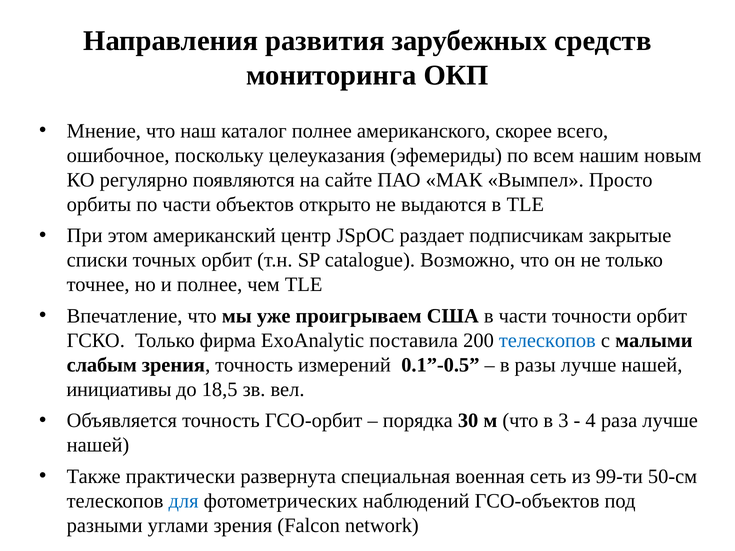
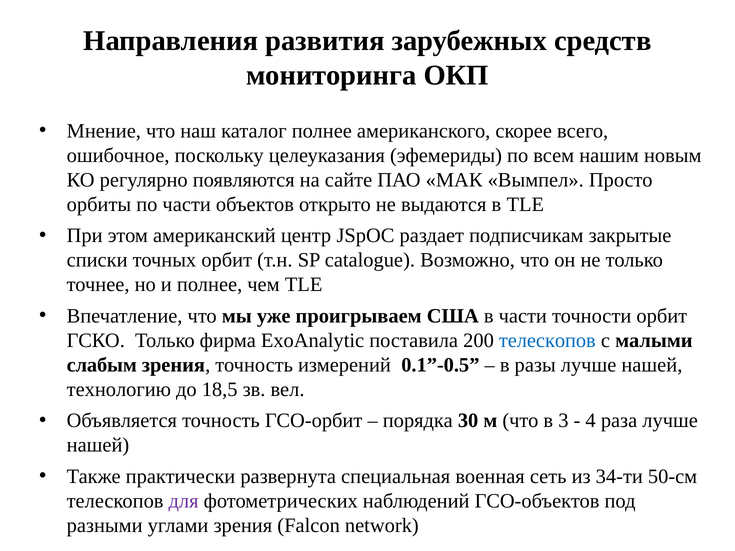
инициативы: инициативы -> технологию
99-ти: 99-ти -> 34-ти
для colour: blue -> purple
